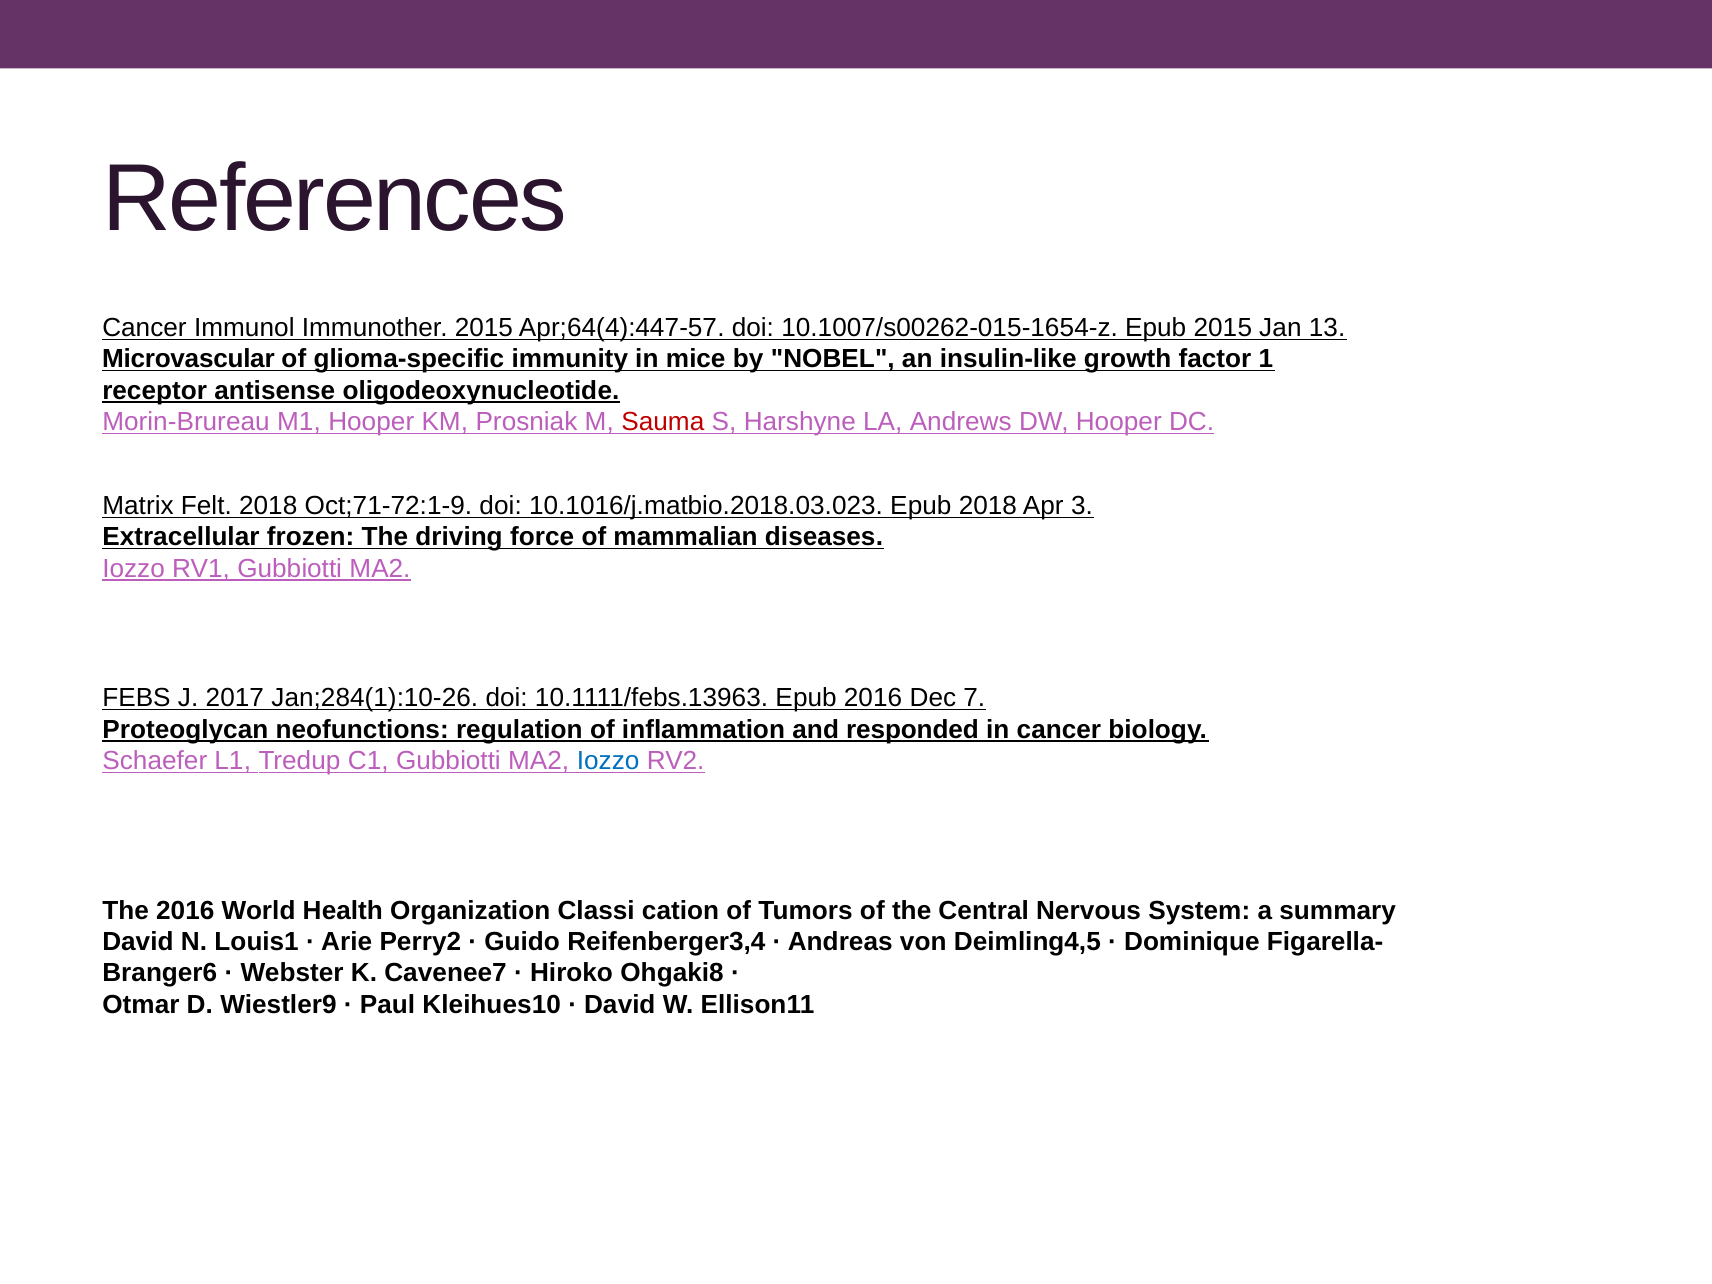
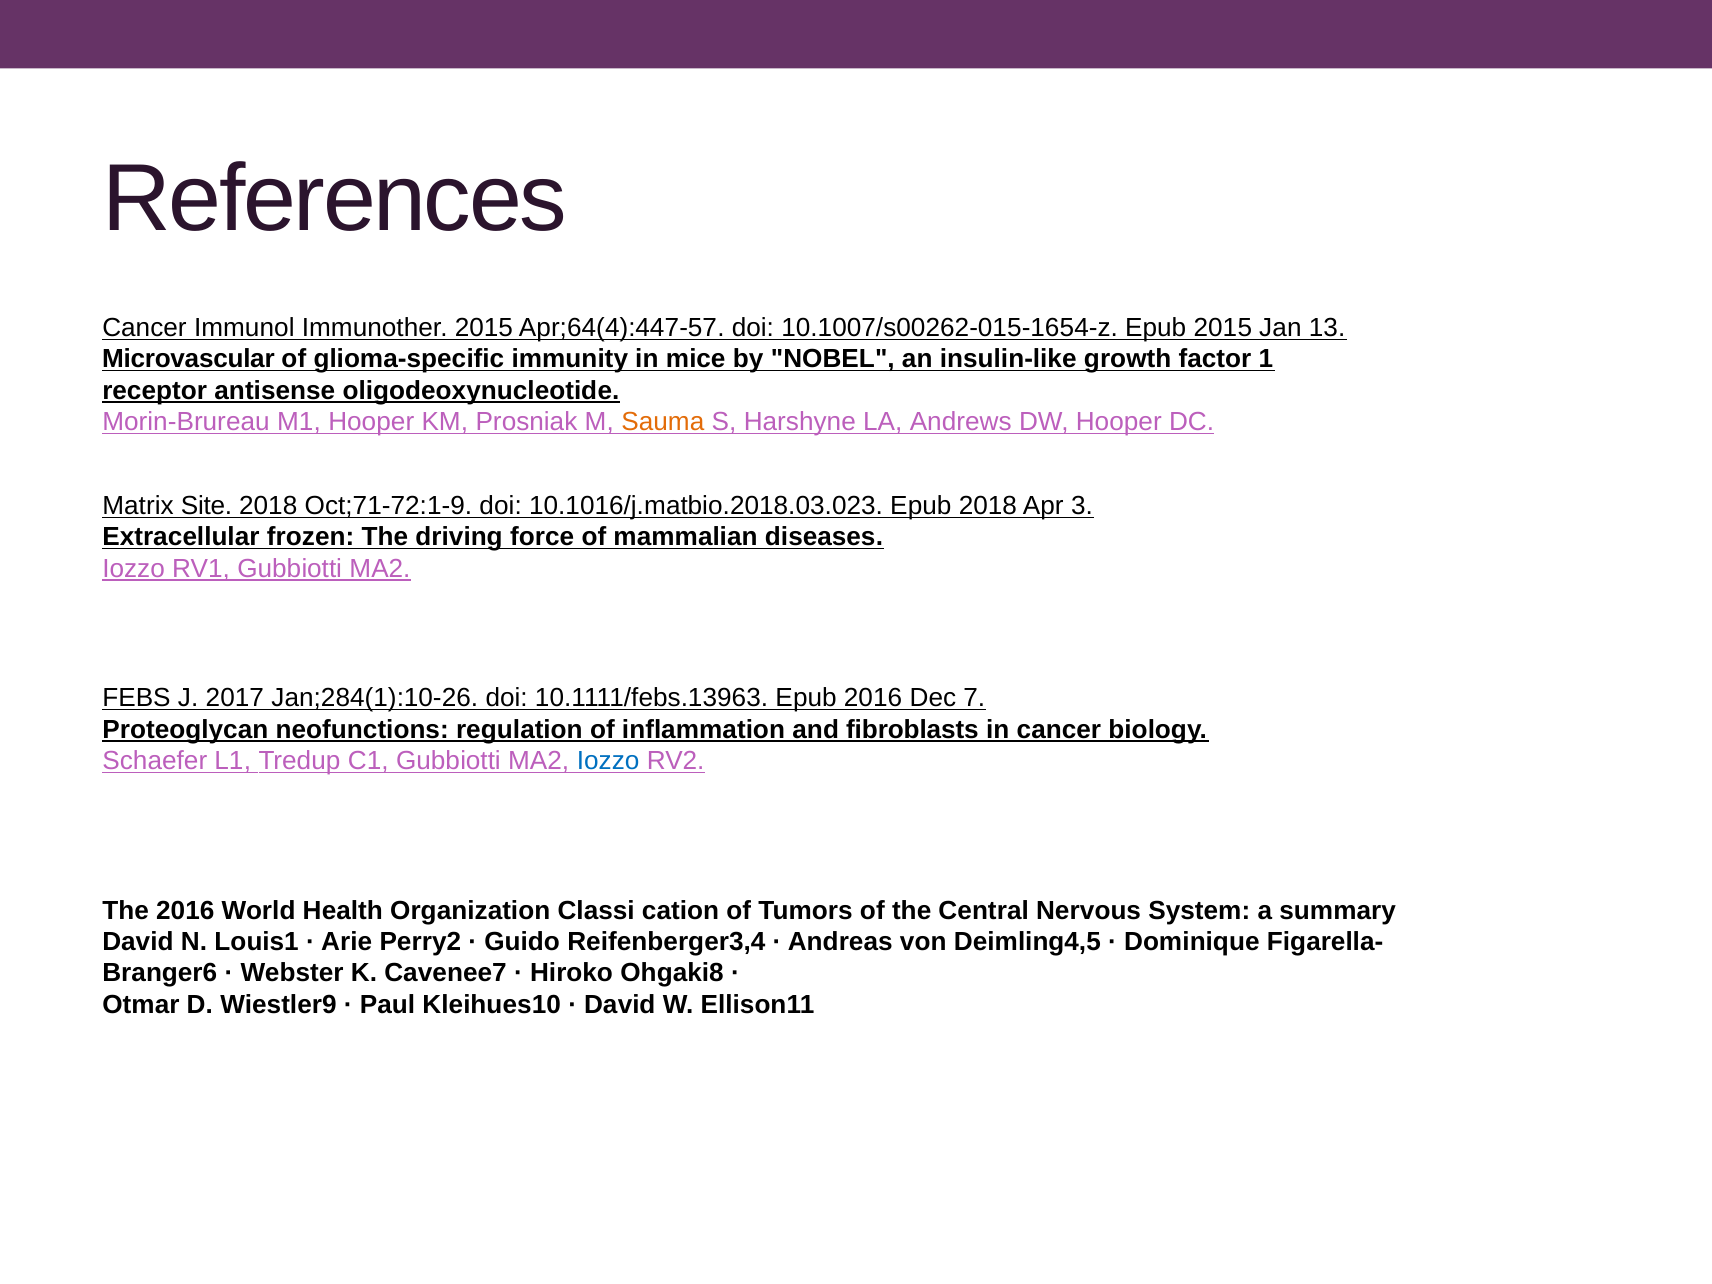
Sauma colour: red -> orange
Felt: Felt -> Site
responded: responded -> fibroblasts
